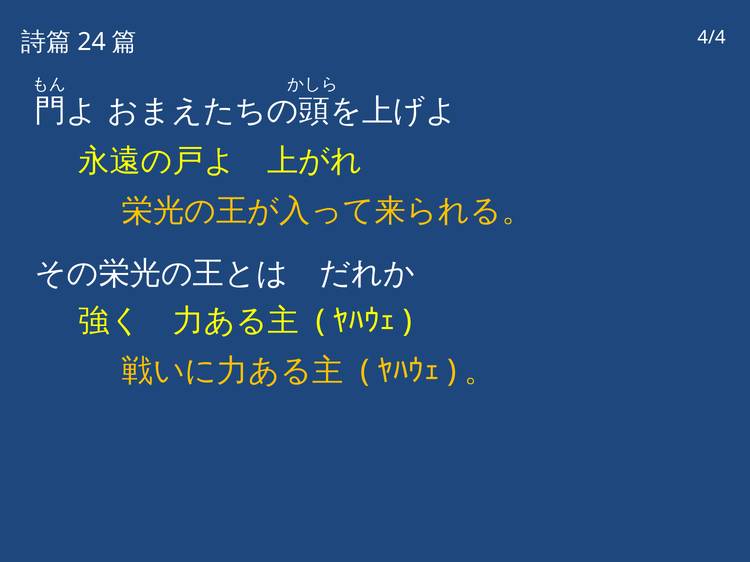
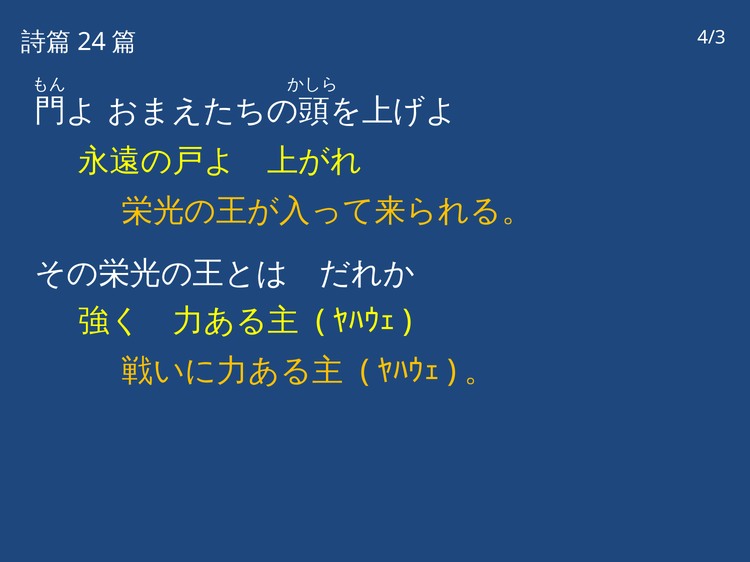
4/4: 4/4 -> 4/3
